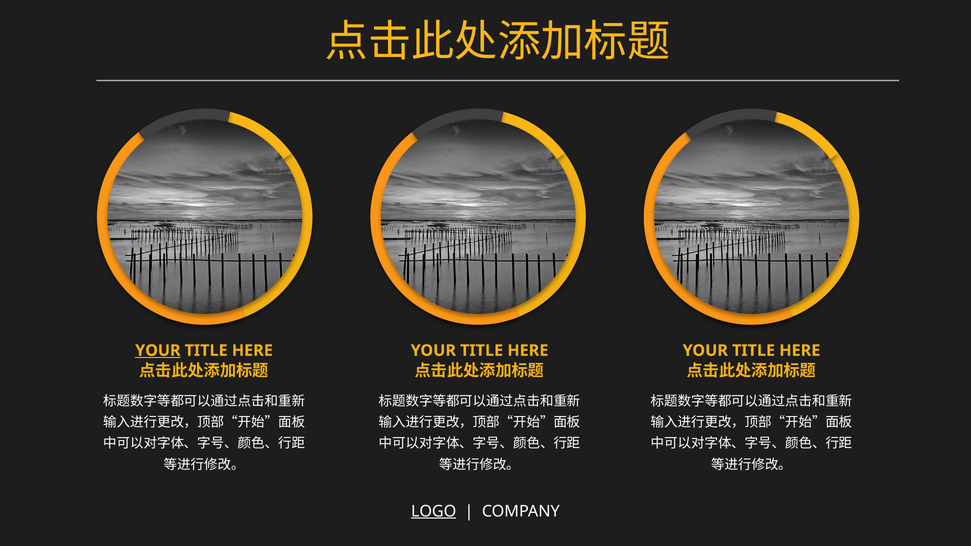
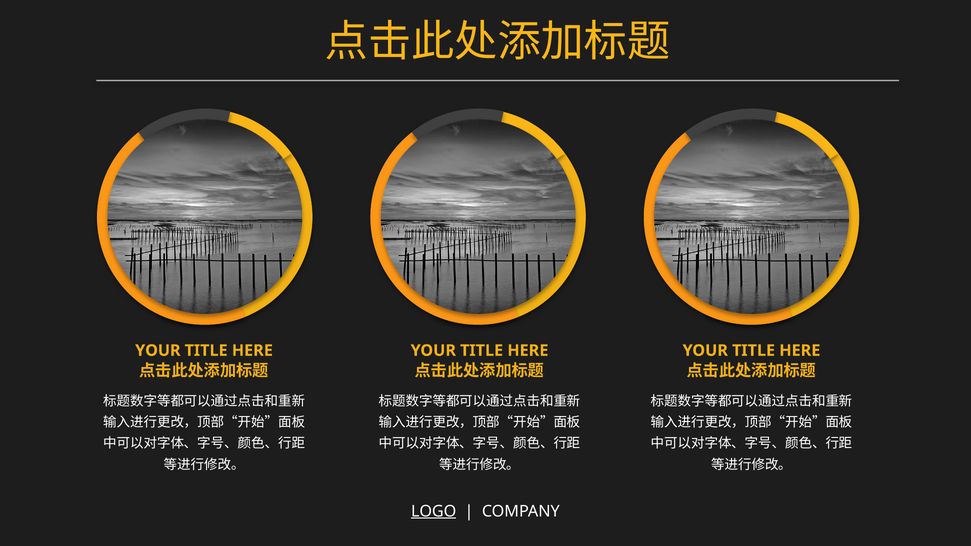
YOUR at (158, 351) underline: present -> none
